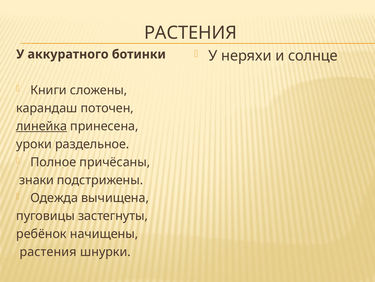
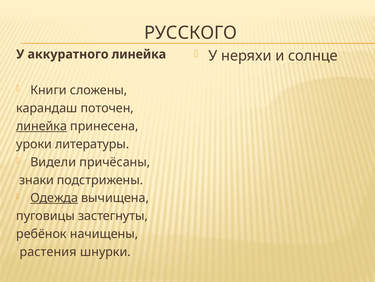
РАСТЕНИЯ at (191, 33): РАСТЕНИЯ -> РУССКОГО
аккуратного ботинки: ботинки -> линейка
раздельное: раздельное -> литературы
Полное: Полное -> Видели
Одежда underline: none -> present
